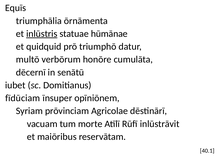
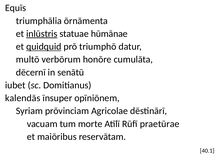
quidquid underline: none -> present
fīdūciam: fīdūciam -> kalendās
inlūstrāvit: inlūstrāvit -> praetūrae
